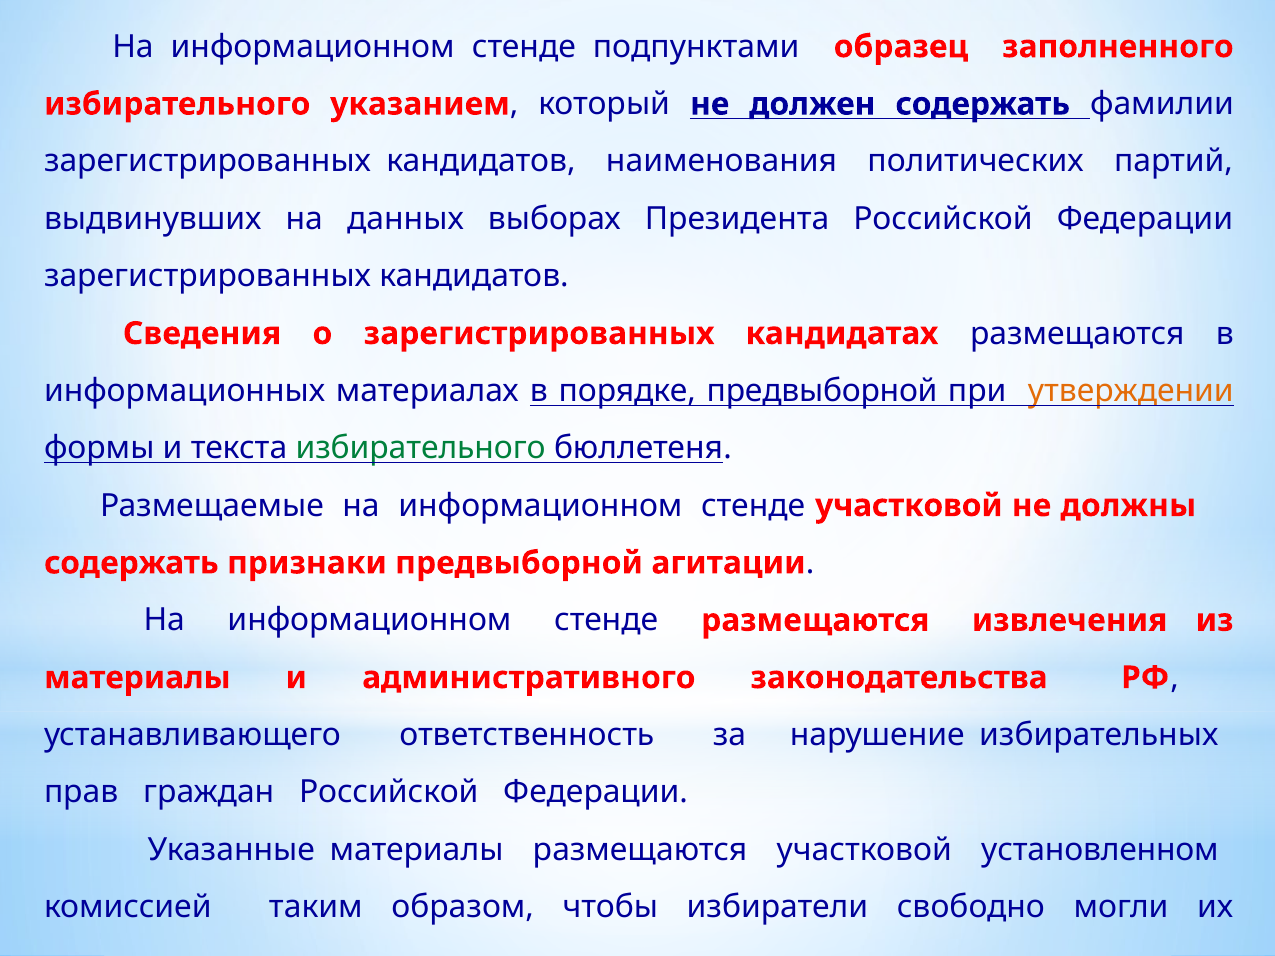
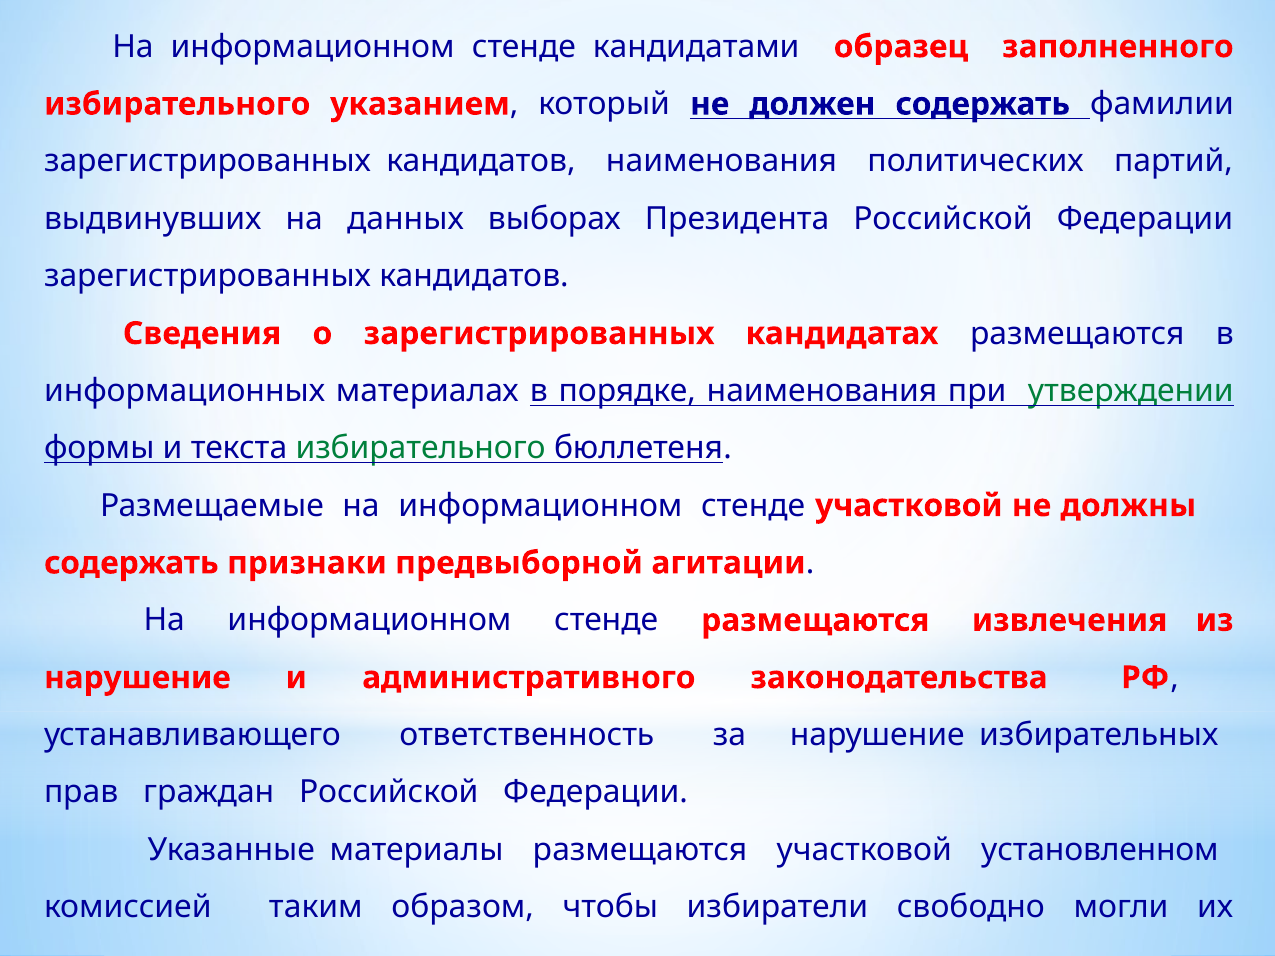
подпунктами: подпунктами -> кандидатами
порядке предвыборной: предвыборной -> наименования
утверждении colour: orange -> green
материалы at (137, 678): материалы -> нарушение
